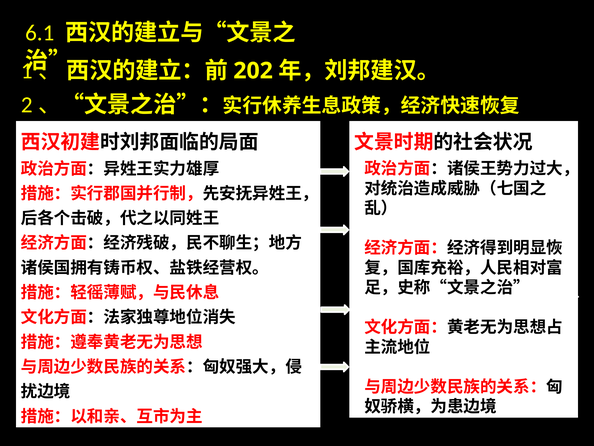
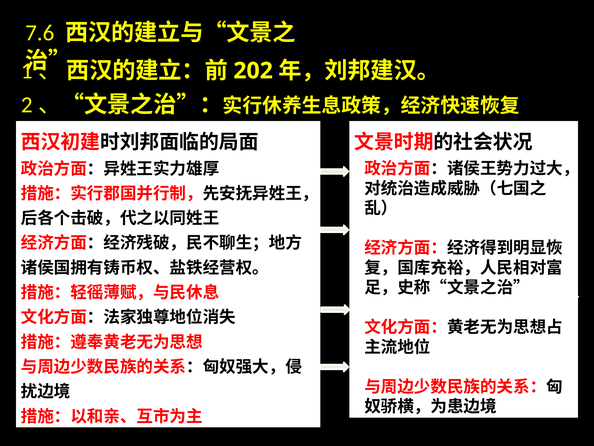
6.1: 6.1 -> 7.6
